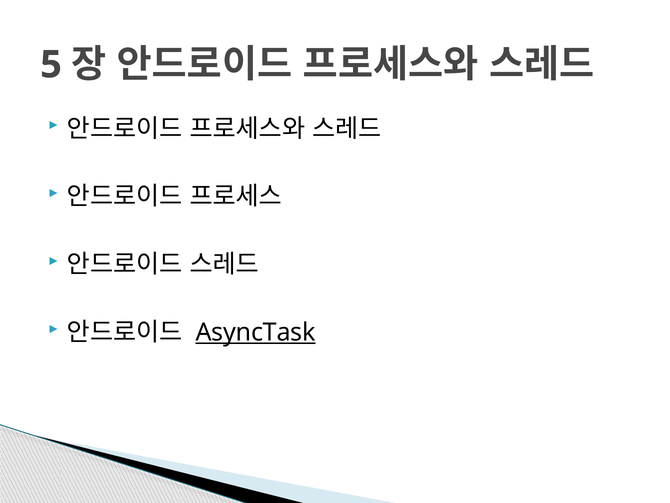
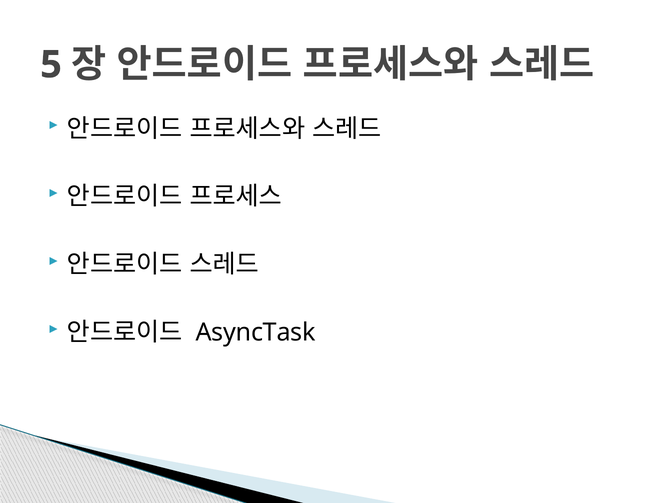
AsyncTask underline: present -> none
